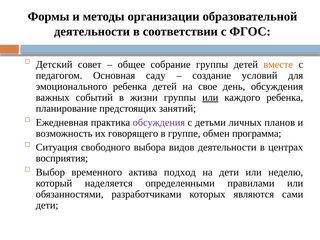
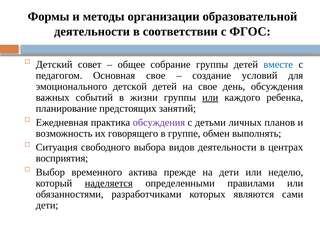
вместе colour: orange -> blue
Основная саду: саду -> свое
эмоционального ребенка: ребенка -> детской
программа: программа -> выполнять
подход: подход -> прежде
наделяется underline: none -> present
